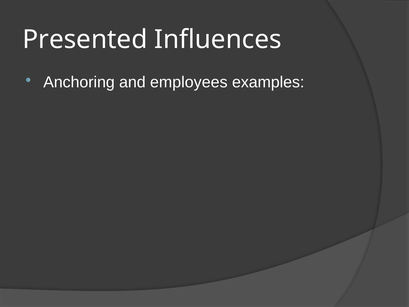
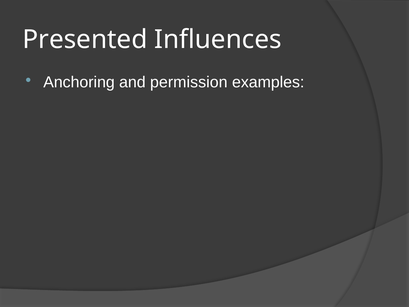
employees: employees -> permission
